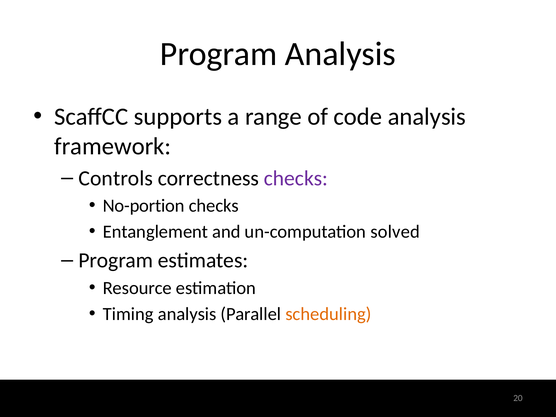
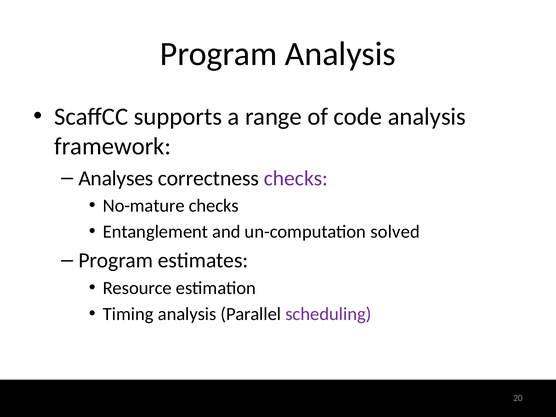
Controls: Controls -> Analyses
No-portion: No-portion -> No-mature
scheduling colour: orange -> purple
